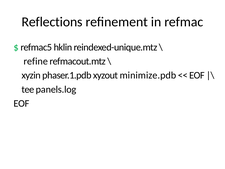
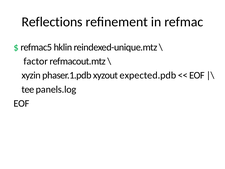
refine: refine -> factor
minimize.pdb: minimize.pdb -> expected.pdb
